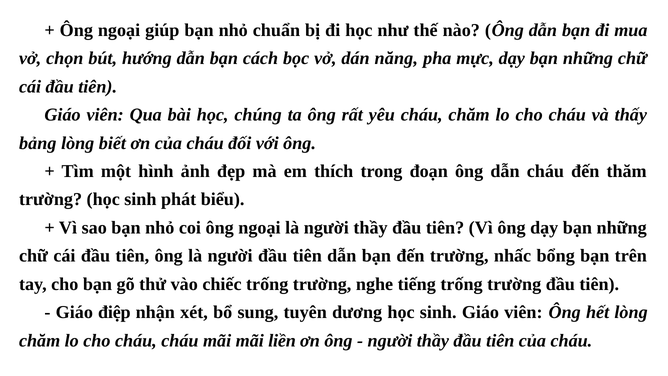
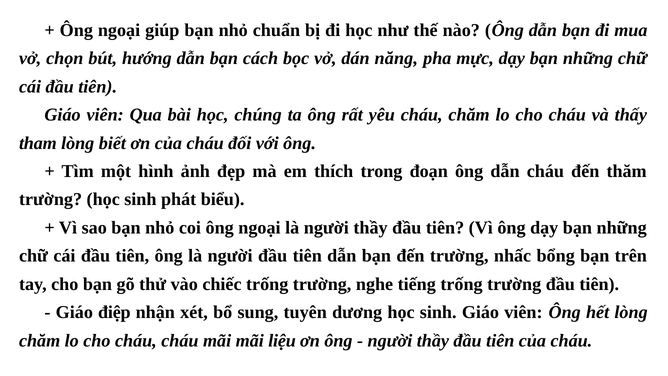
bảng: bảng -> tham
liền: liền -> liệu
